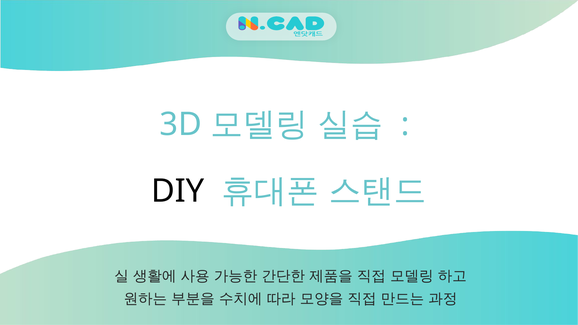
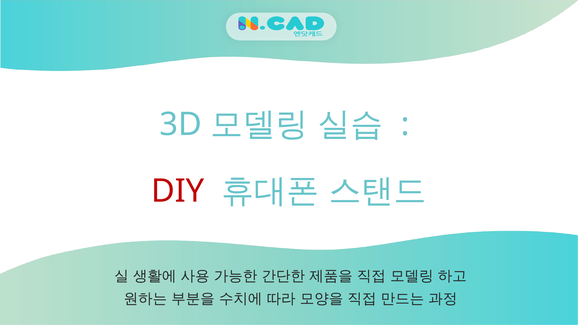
DIY colour: black -> red
